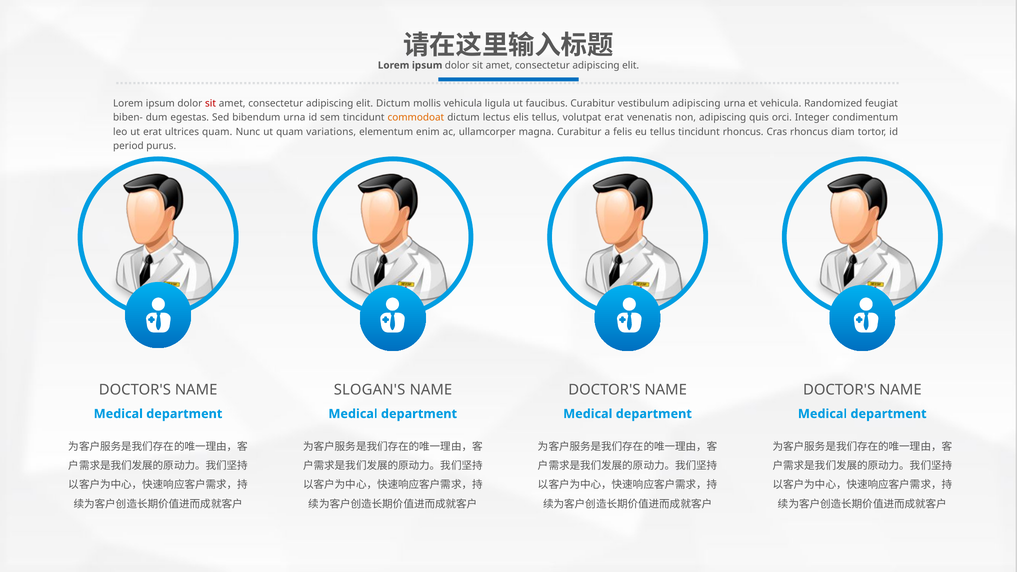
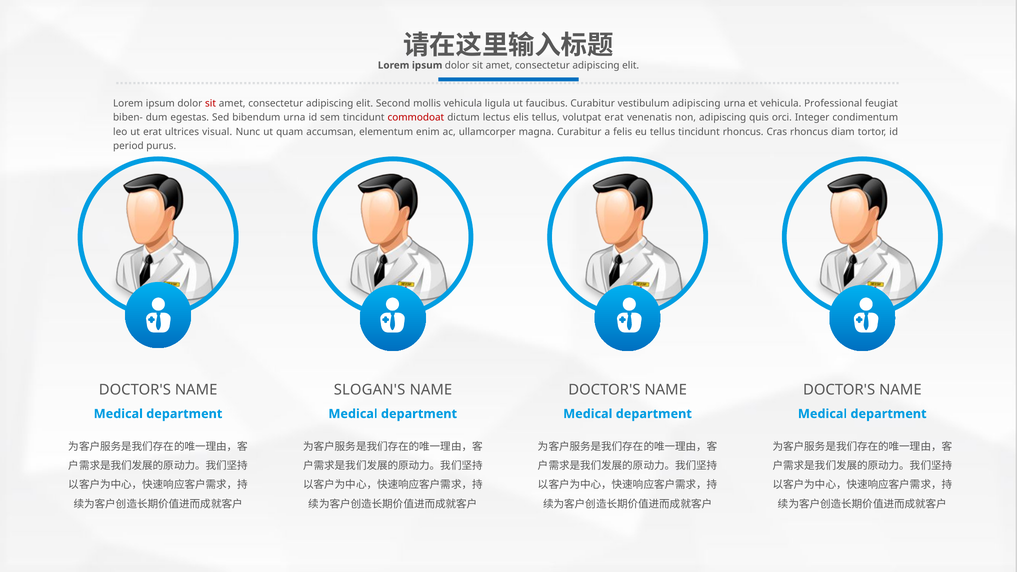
elit Dictum: Dictum -> Second
Randomized: Randomized -> Professional
commodoat colour: orange -> red
ultrices quam: quam -> visual
variations: variations -> accumsan
